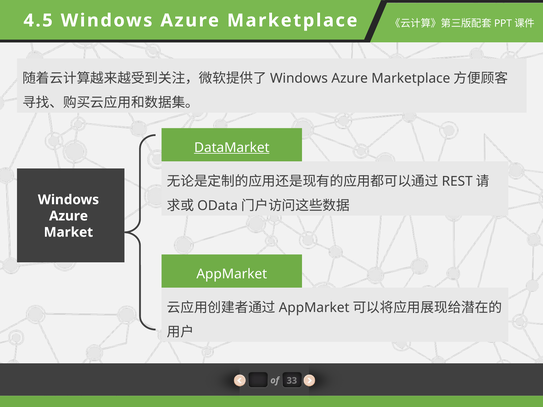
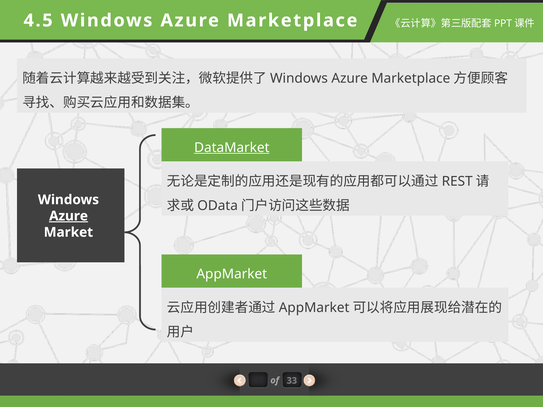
Azure at (69, 216) underline: none -> present
